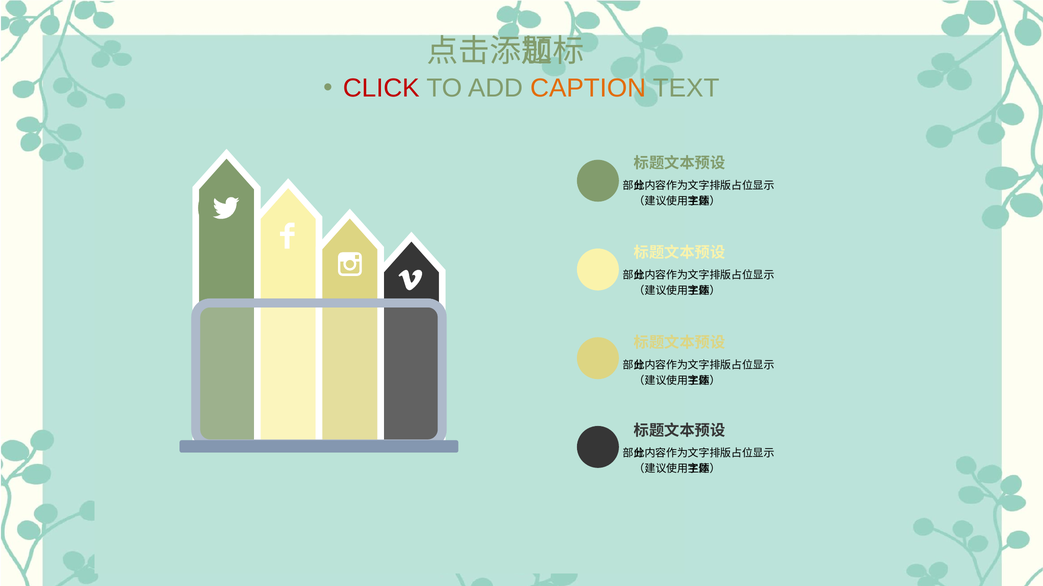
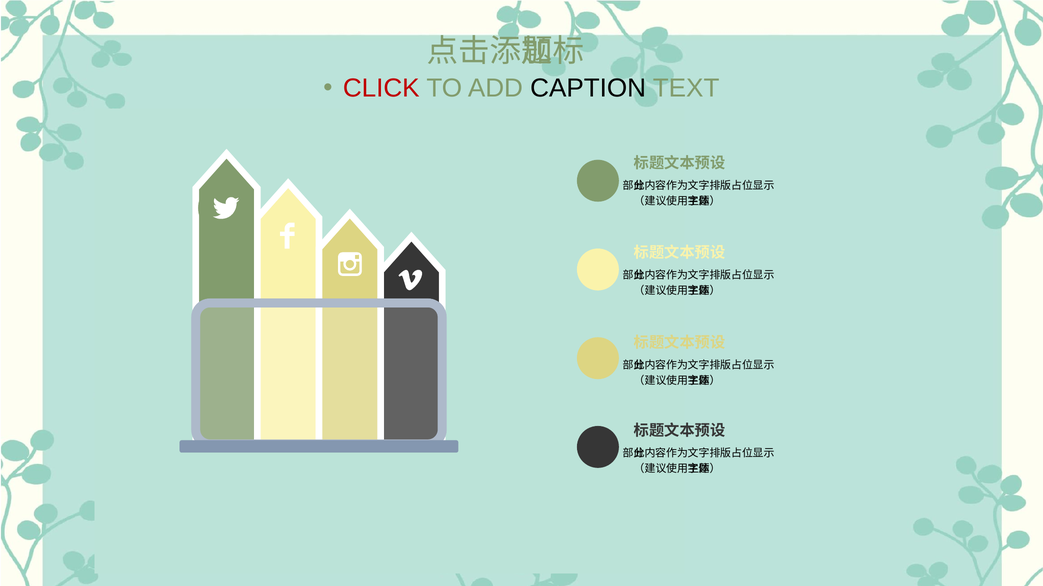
CAPTION colour: orange -> black
